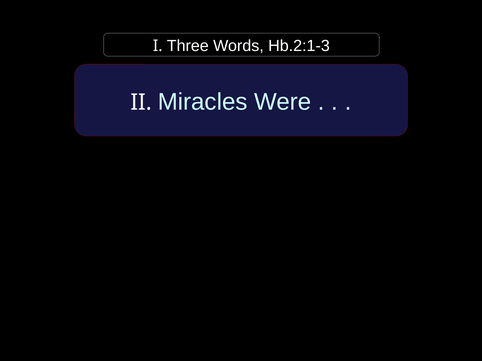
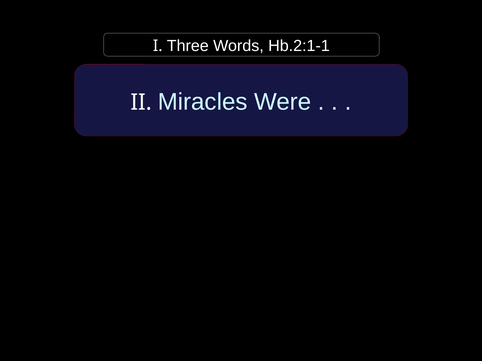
Hb.2:1-3: Hb.2:1-3 -> Hb.2:1-1
